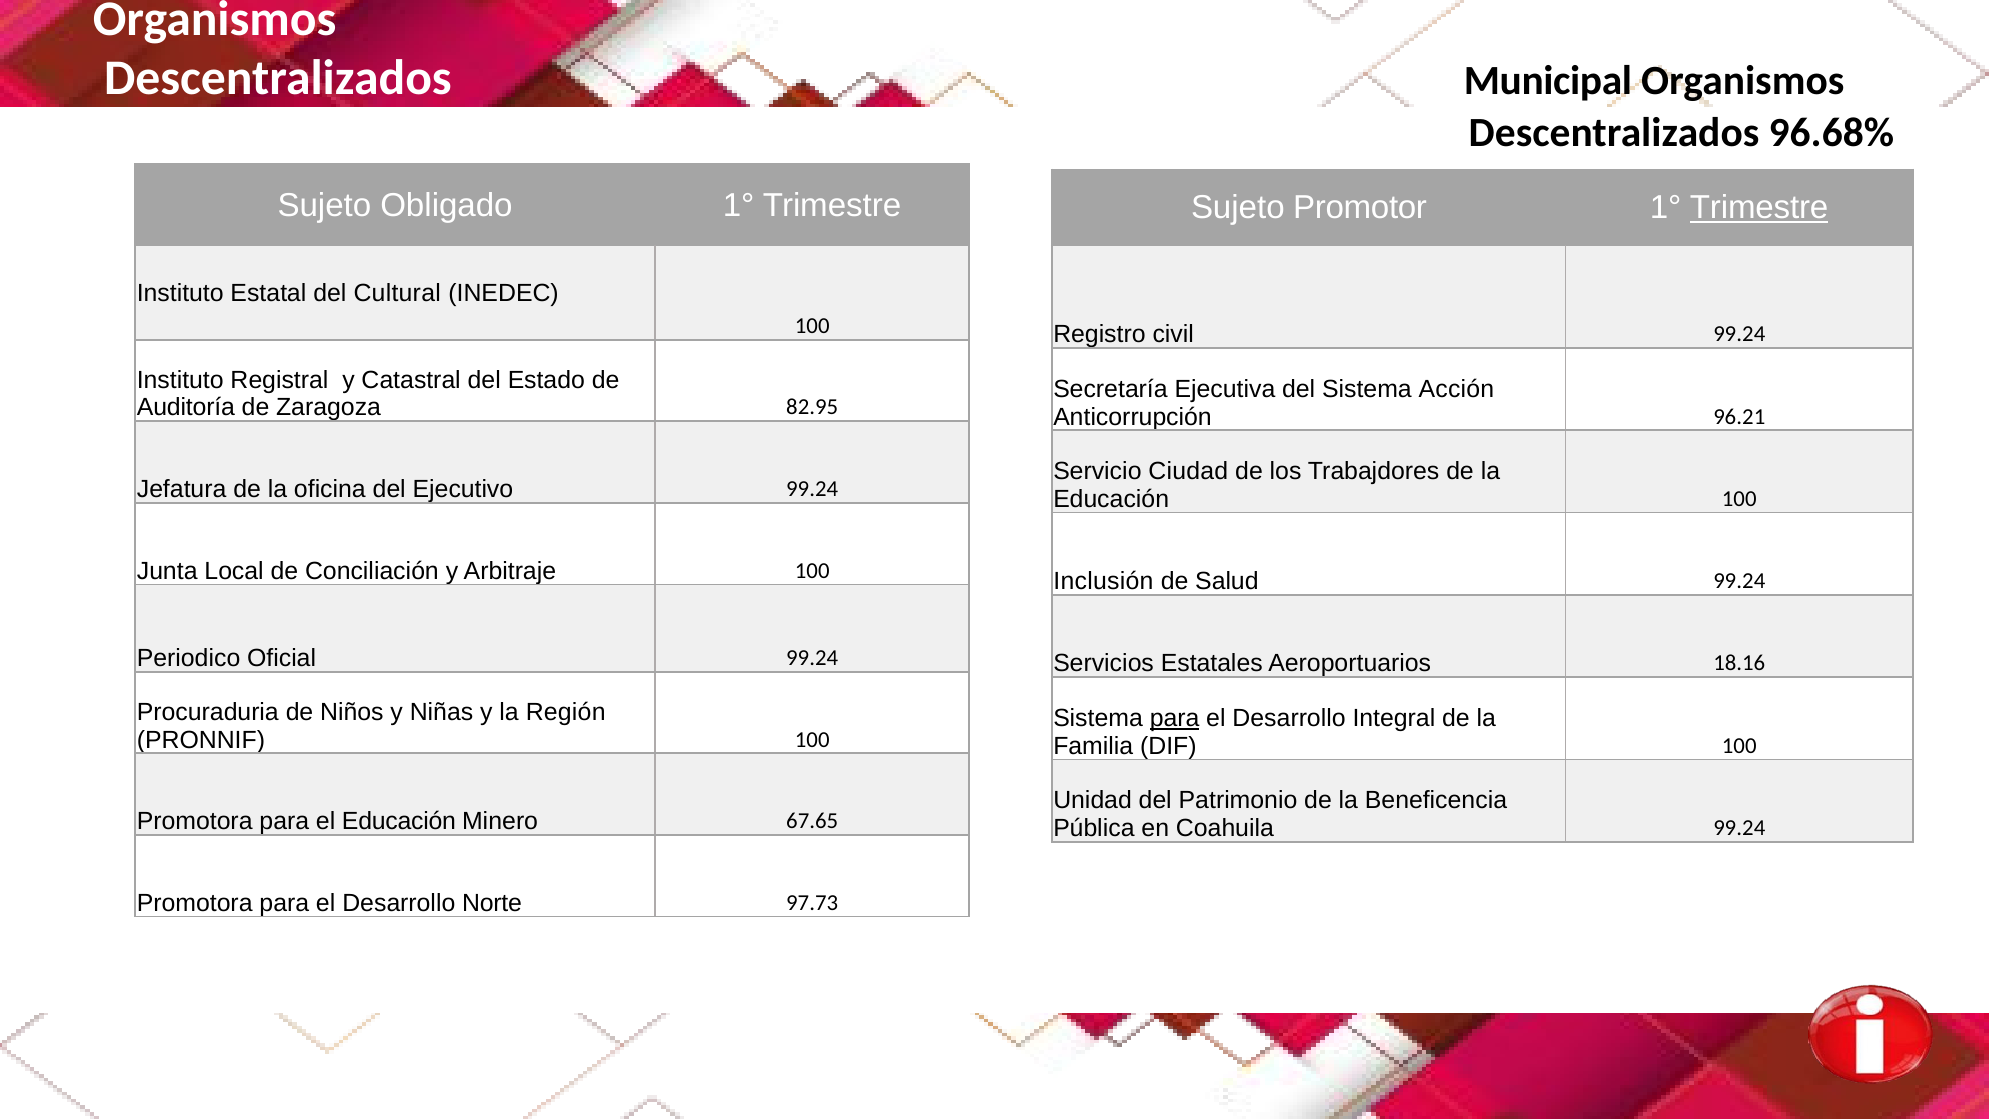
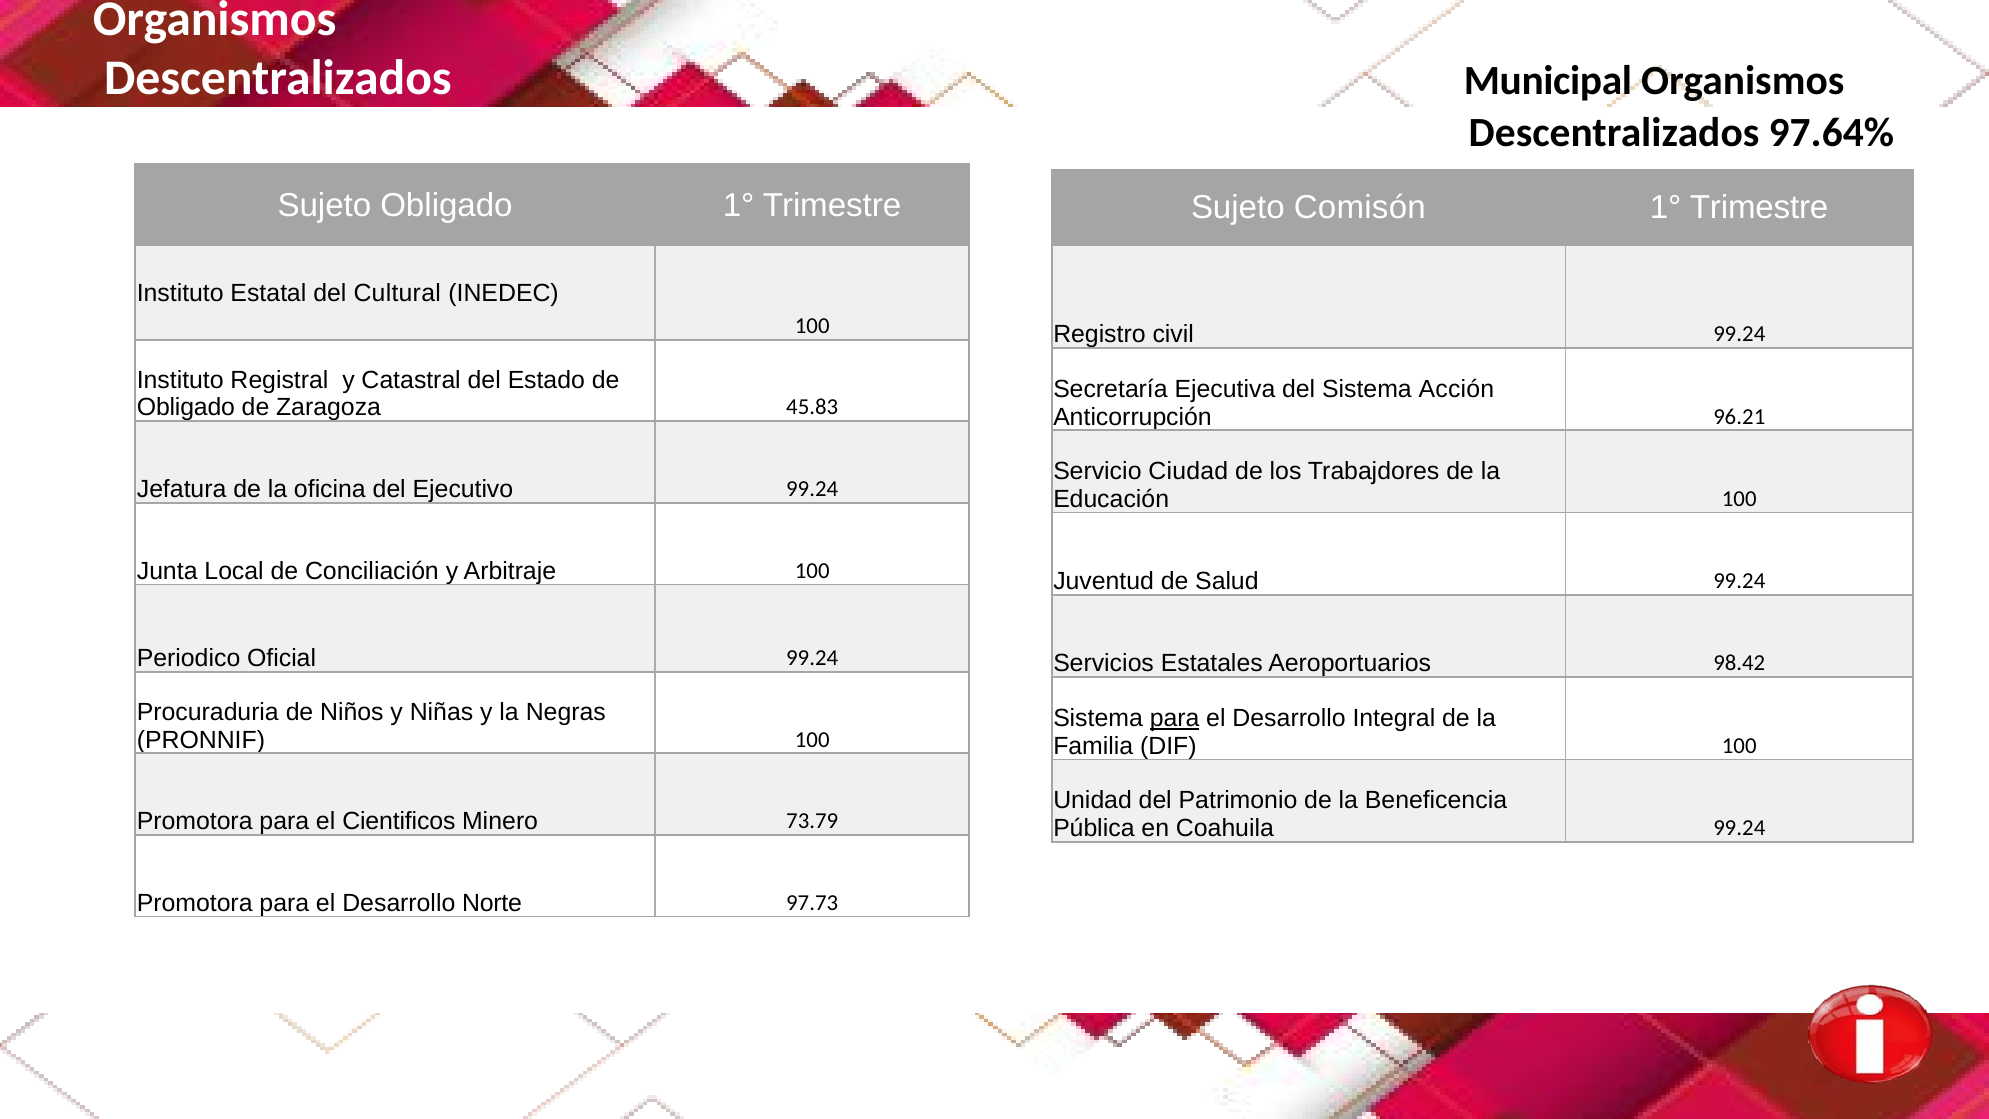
96.68%: 96.68% -> 97.64%
Promotor: Promotor -> Comisón
Trimestre at (1759, 208) underline: present -> none
Auditoría at (186, 408): Auditoría -> Obligado
82.95: 82.95 -> 45.83
Inclusión: Inclusión -> Juventud
18.16: 18.16 -> 98.42
Región: Región -> Negras
el Educación: Educación -> Cientificos
67.65: 67.65 -> 73.79
